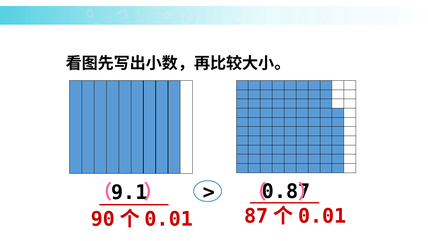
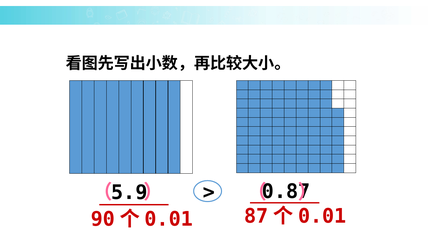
9.1: 9.1 -> 5.9
